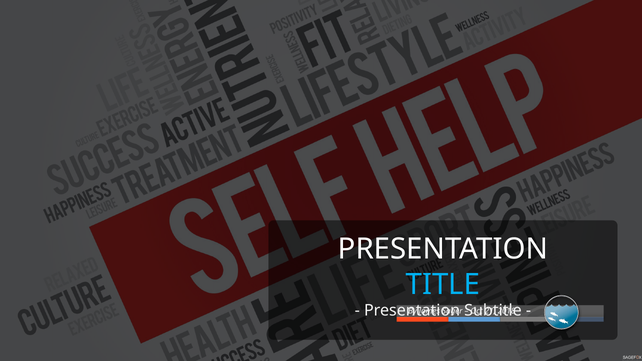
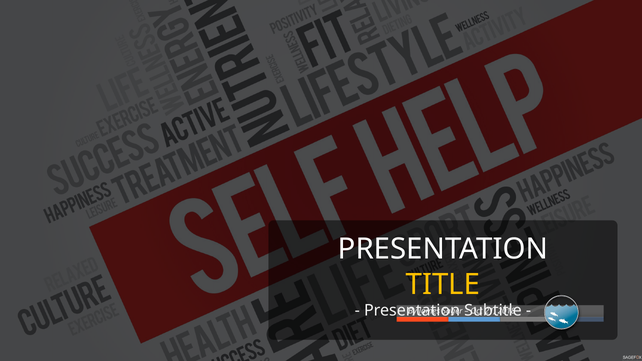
TITLE colour: light blue -> yellow
